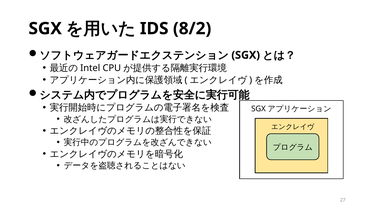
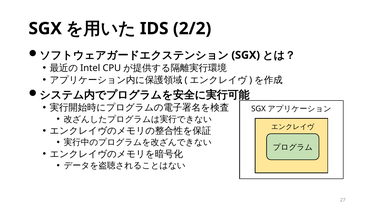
8/2: 8/2 -> 2/2
